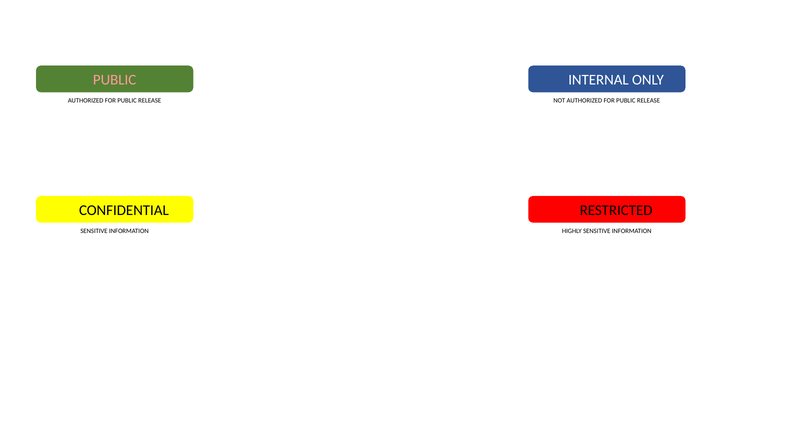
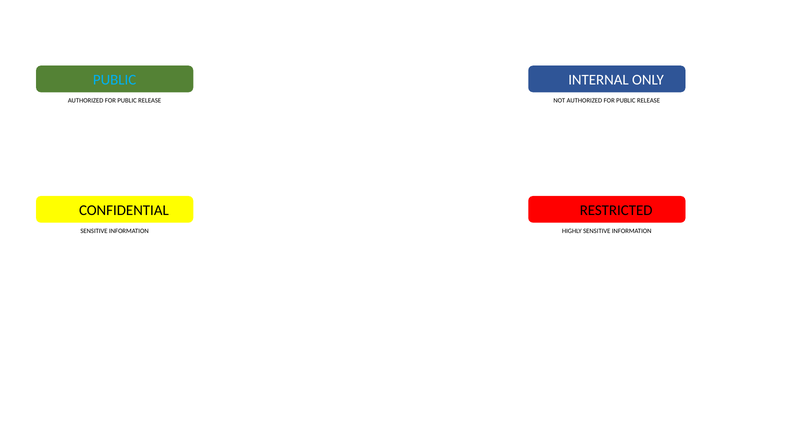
PUBLIC at (115, 80) colour: pink -> light blue
